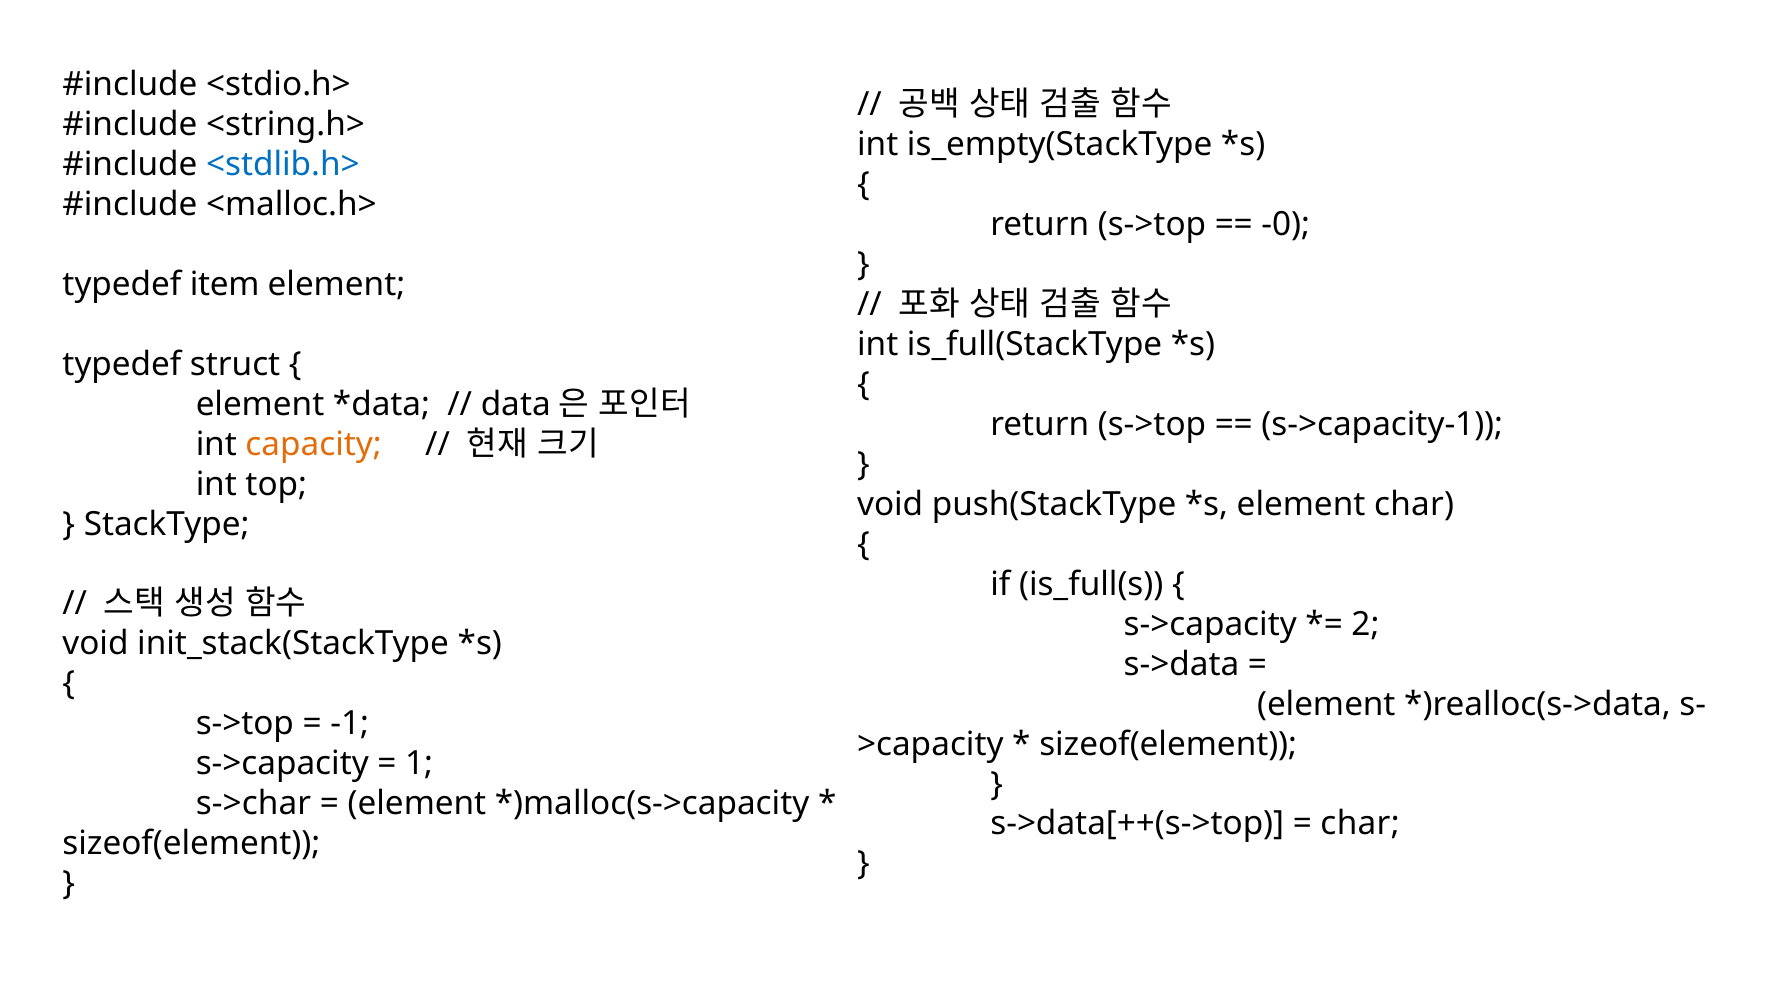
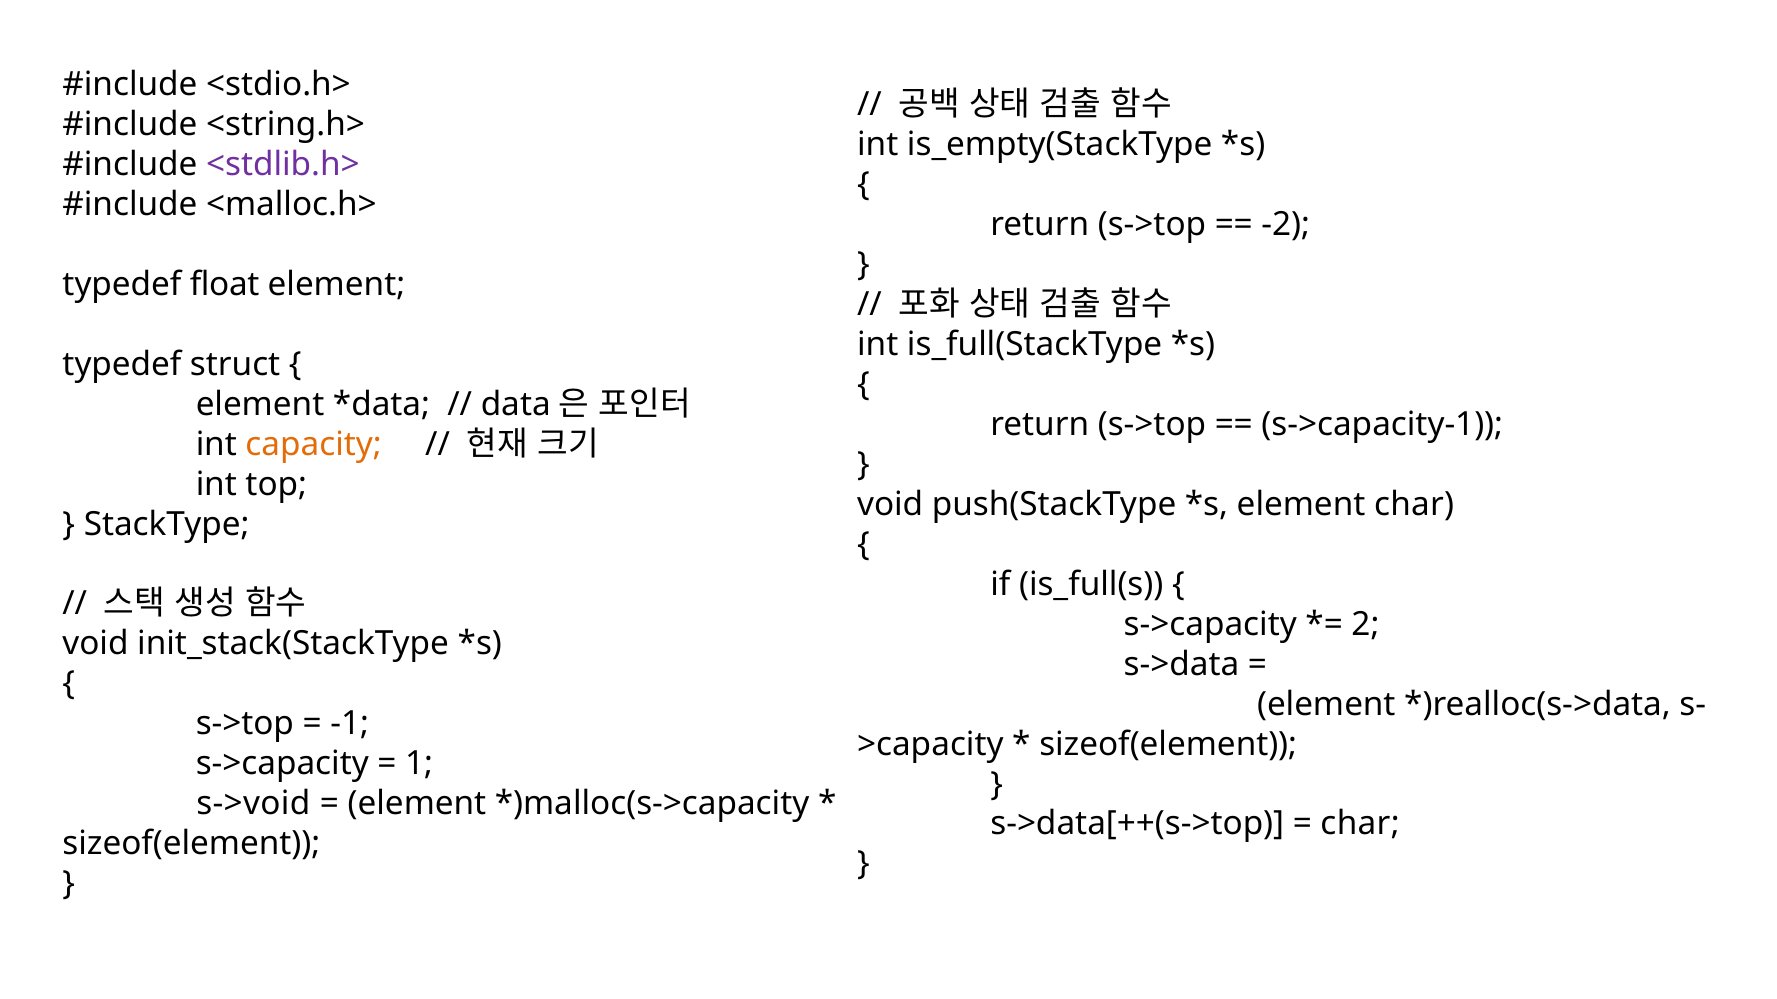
<stdlib.h> colour: blue -> purple
-0: -0 -> -2
item: item -> float
s->char: s->char -> s->void
